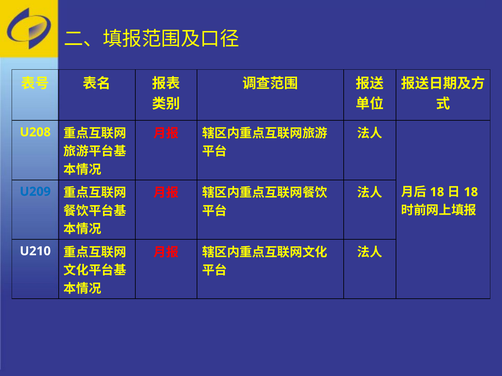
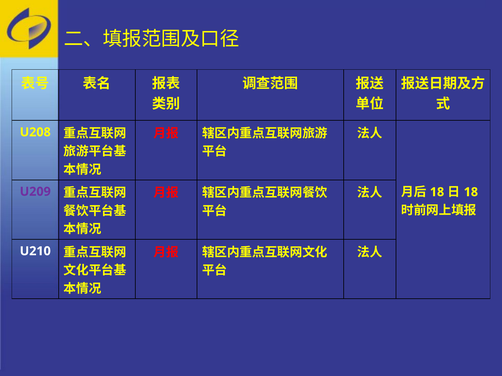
U209 colour: blue -> purple
